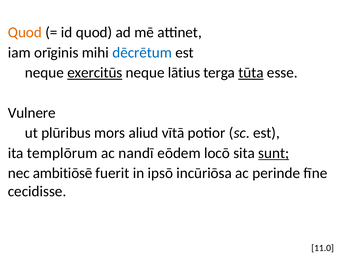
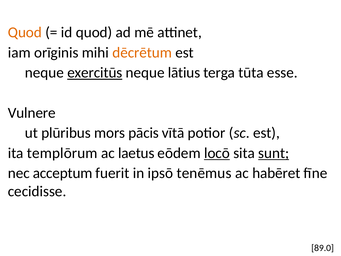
dēcrētum colour: blue -> orange
tūta underline: present -> none
aliud: aliud -> pācis
nandī: nandī -> laetus
locō underline: none -> present
ambitiōsē: ambitiōsē -> acceptum
incūriōsa: incūriōsa -> tenēmus
perinde: perinde -> habēret
11.0: 11.0 -> 89.0
